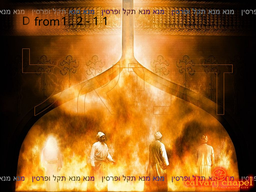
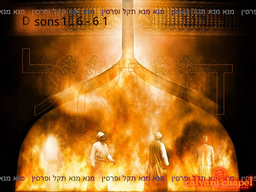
from: from -> sons
2 at (80, 21): 2 -> 6
1 at (96, 21): 1 -> 6
